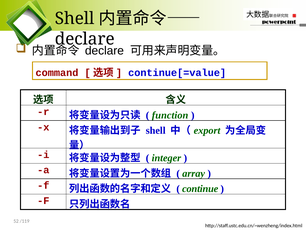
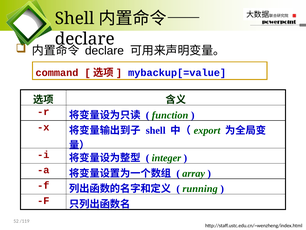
continue[=value: continue[=value -> mybackup[=value
continue: continue -> running
